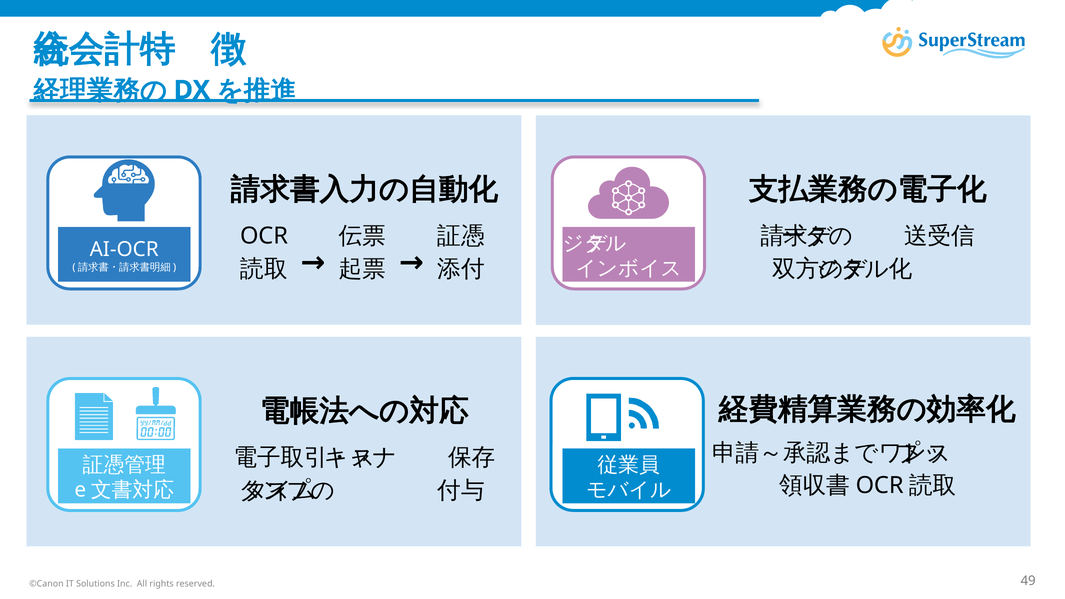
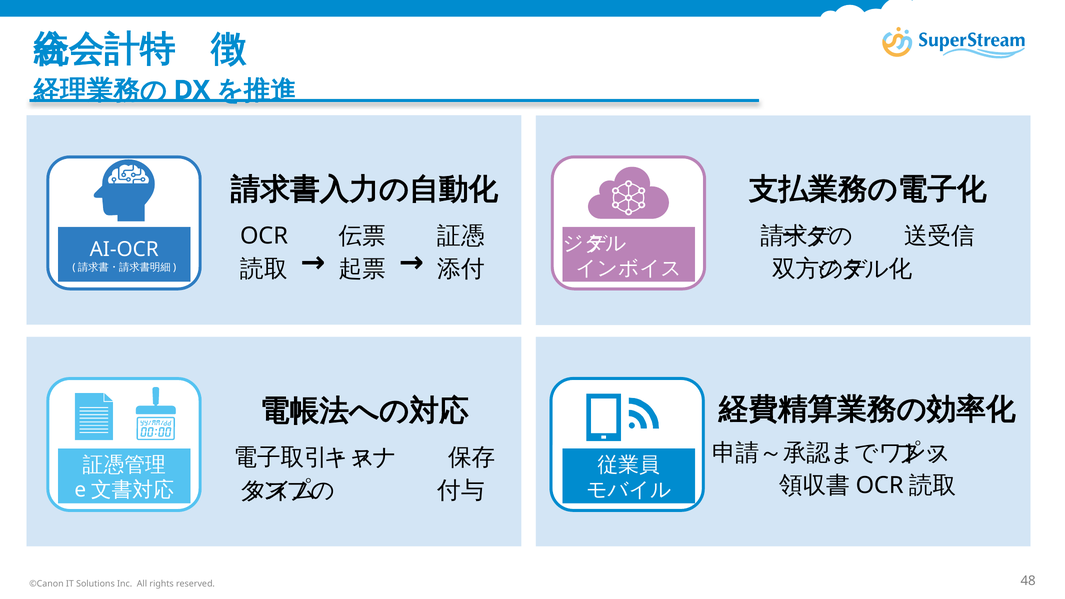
49: 49 -> 48
